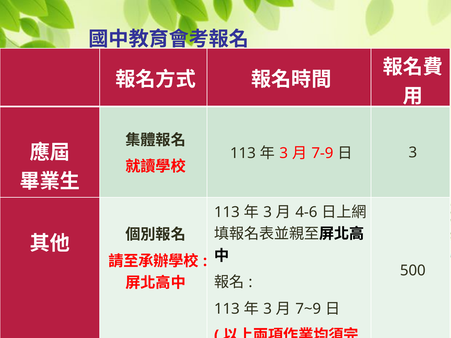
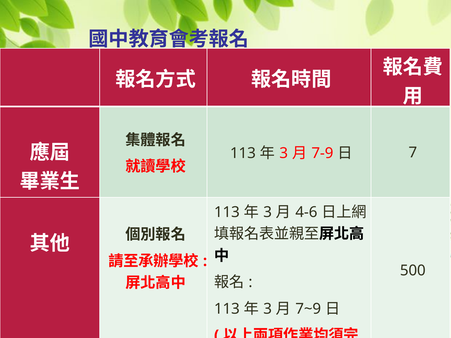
3 at (413, 153): 3 -> 7
